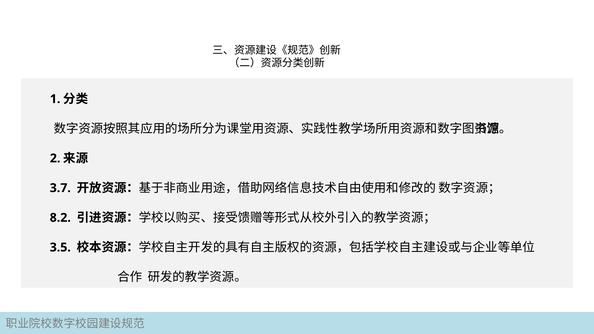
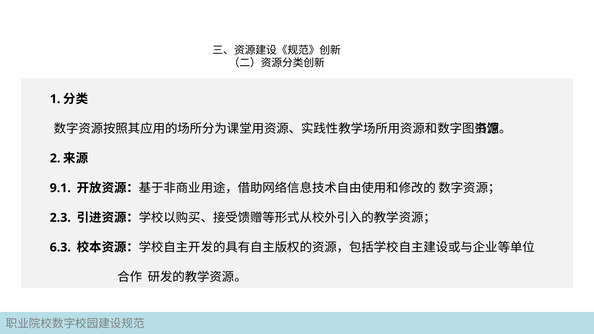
3.7: 3.7 -> 9.1
8.2: 8.2 -> 2.3
3.5: 3.5 -> 6.3
